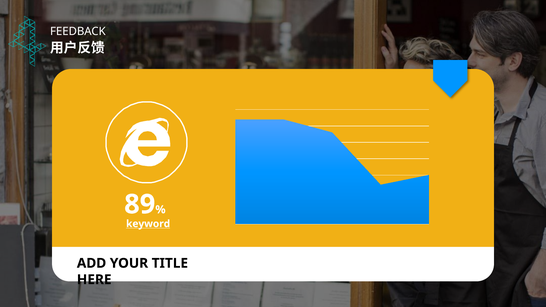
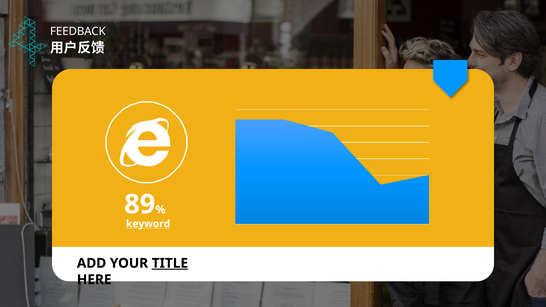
TITLE underline: none -> present
